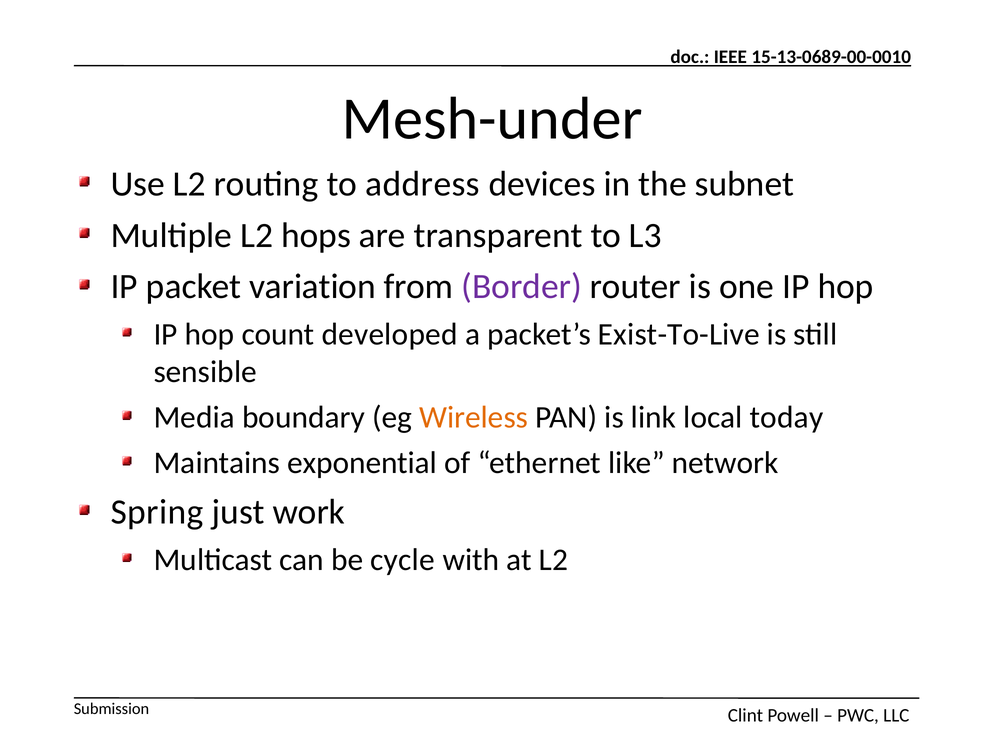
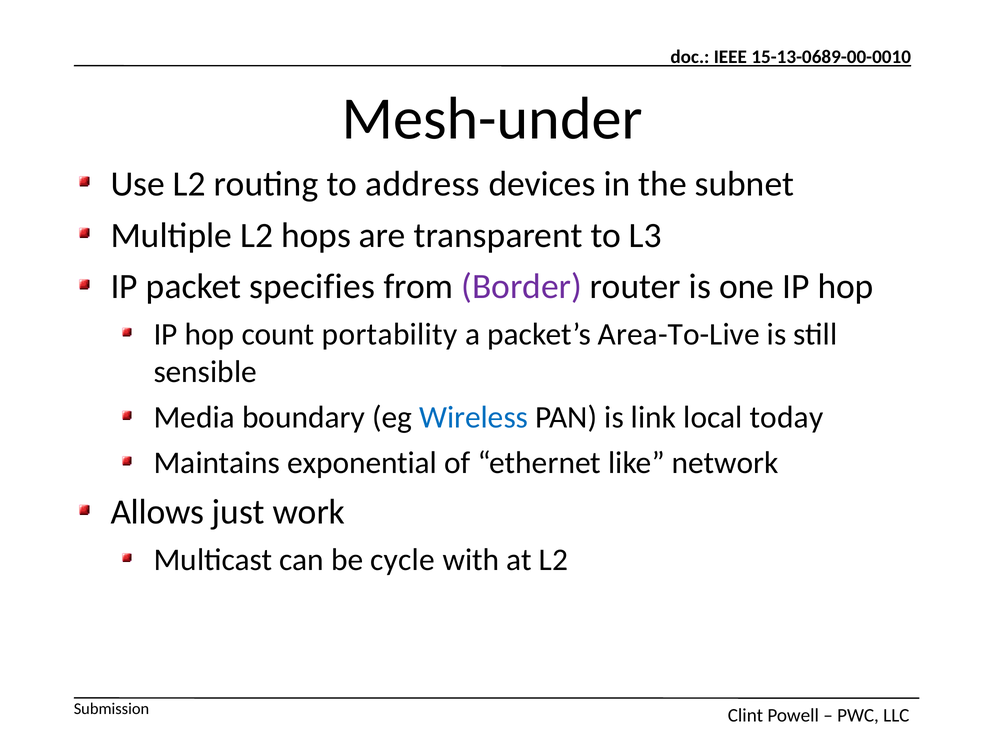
variation: variation -> specifies
developed: developed -> portability
Exist-To-Live: Exist-To-Live -> Area-To-Live
Wireless colour: orange -> blue
Spring: Spring -> Allows
